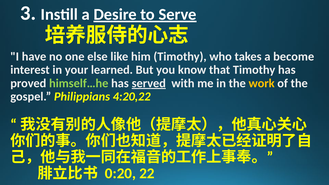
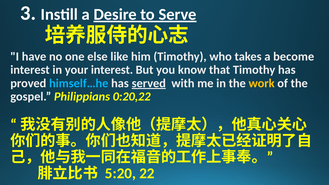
your learned: learned -> interest
himself…he colour: light green -> light blue
4:20,22: 4:20,22 -> 0:20,22
0:20: 0:20 -> 5:20
